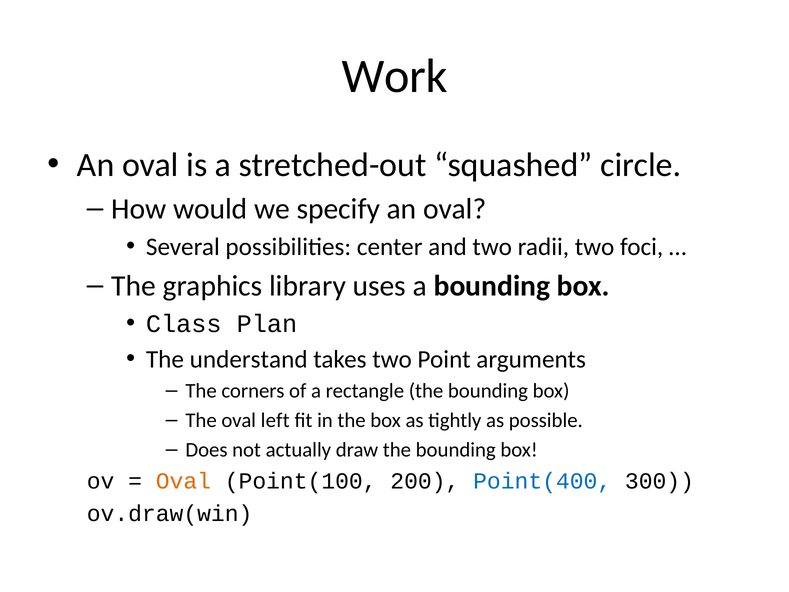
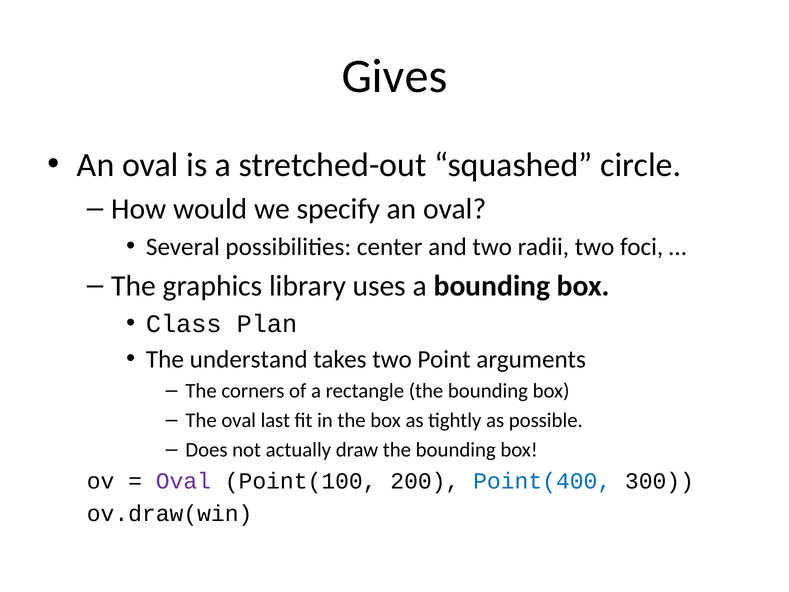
Work: Work -> Gives
left: left -> last
Oval at (183, 481) colour: orange -> purple
